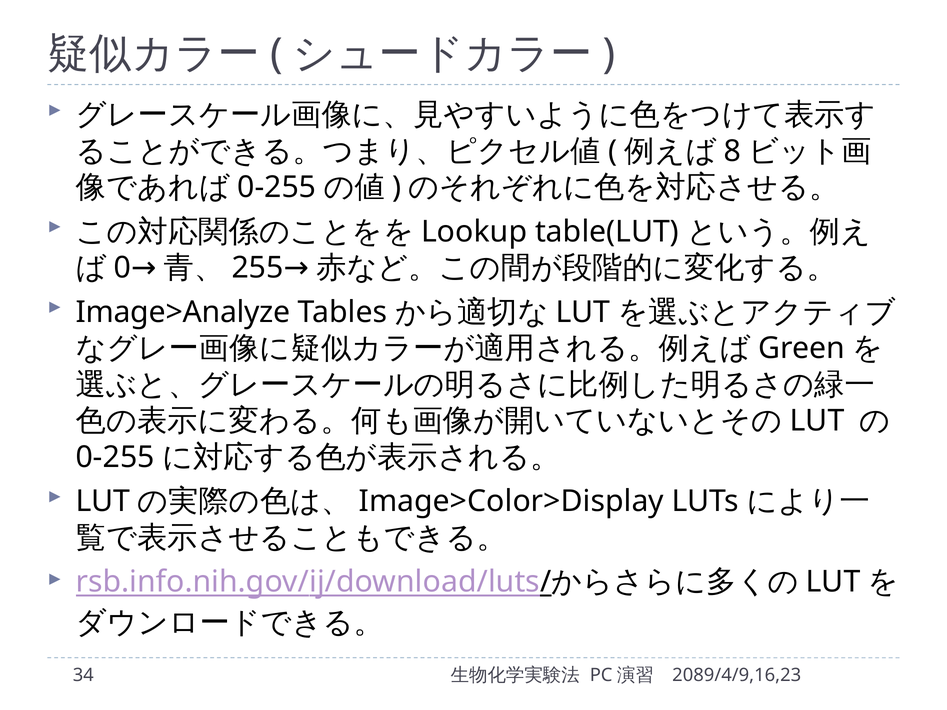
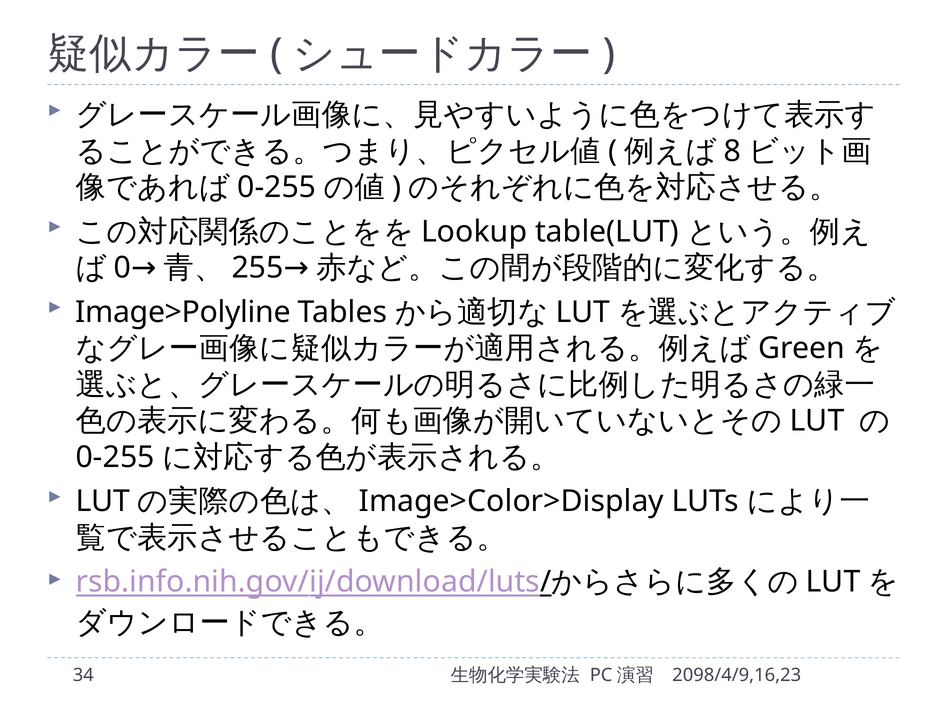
Image>Analyze: Image>Analyze -> Image>Polyline
2089/4/9,16,23: 2089/4/9,16,23 -> 2098/4/9,16,23
